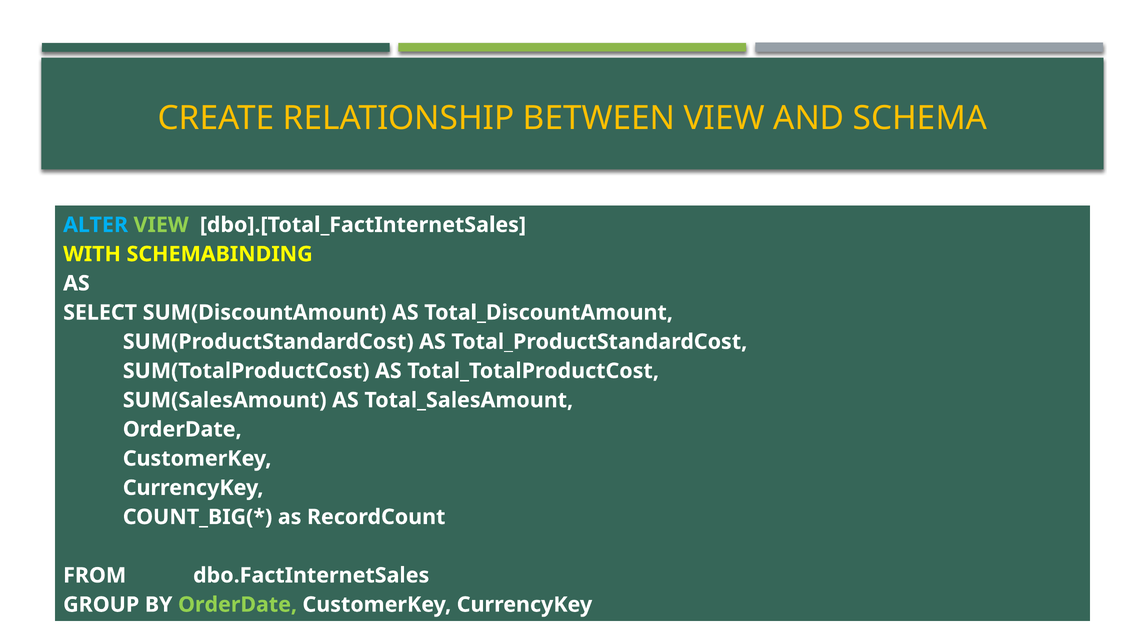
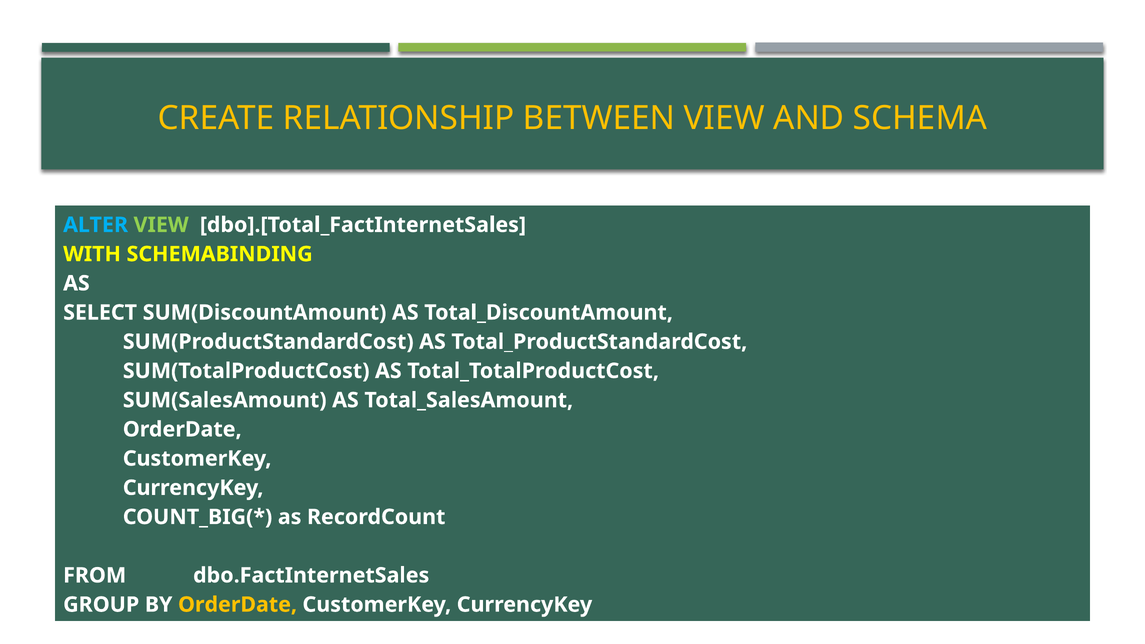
OrderDate at (238, 605) colour: light green -> yellow
